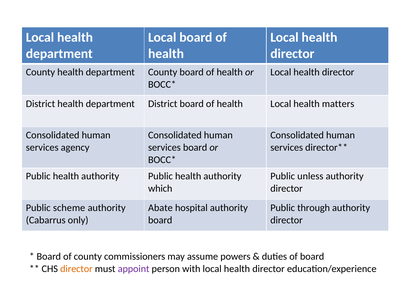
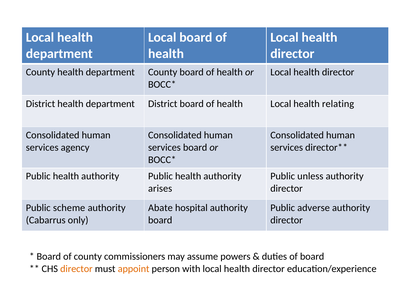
matters: matters -> relating
which: which -> arises
through: through -> adverse
appoint colour: purple -> orange
